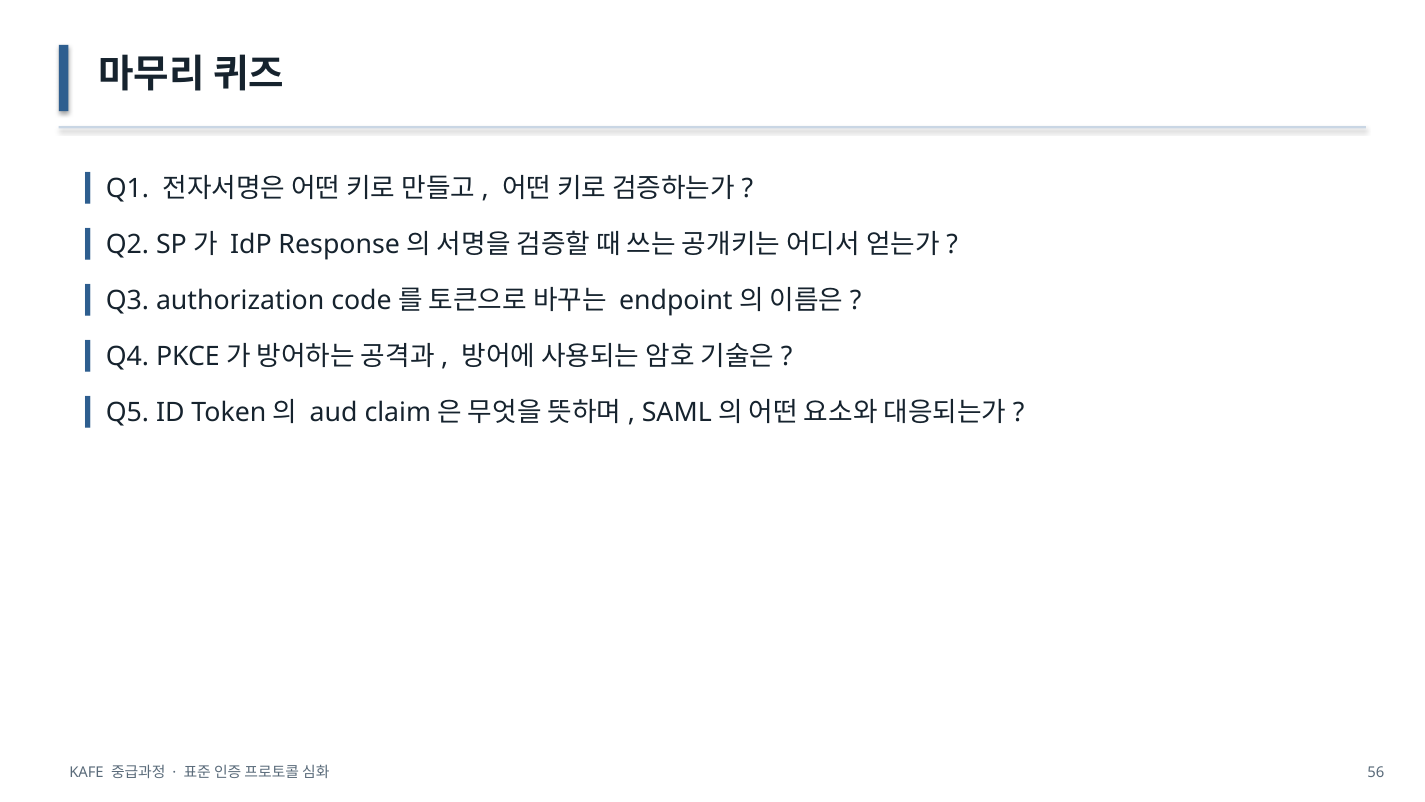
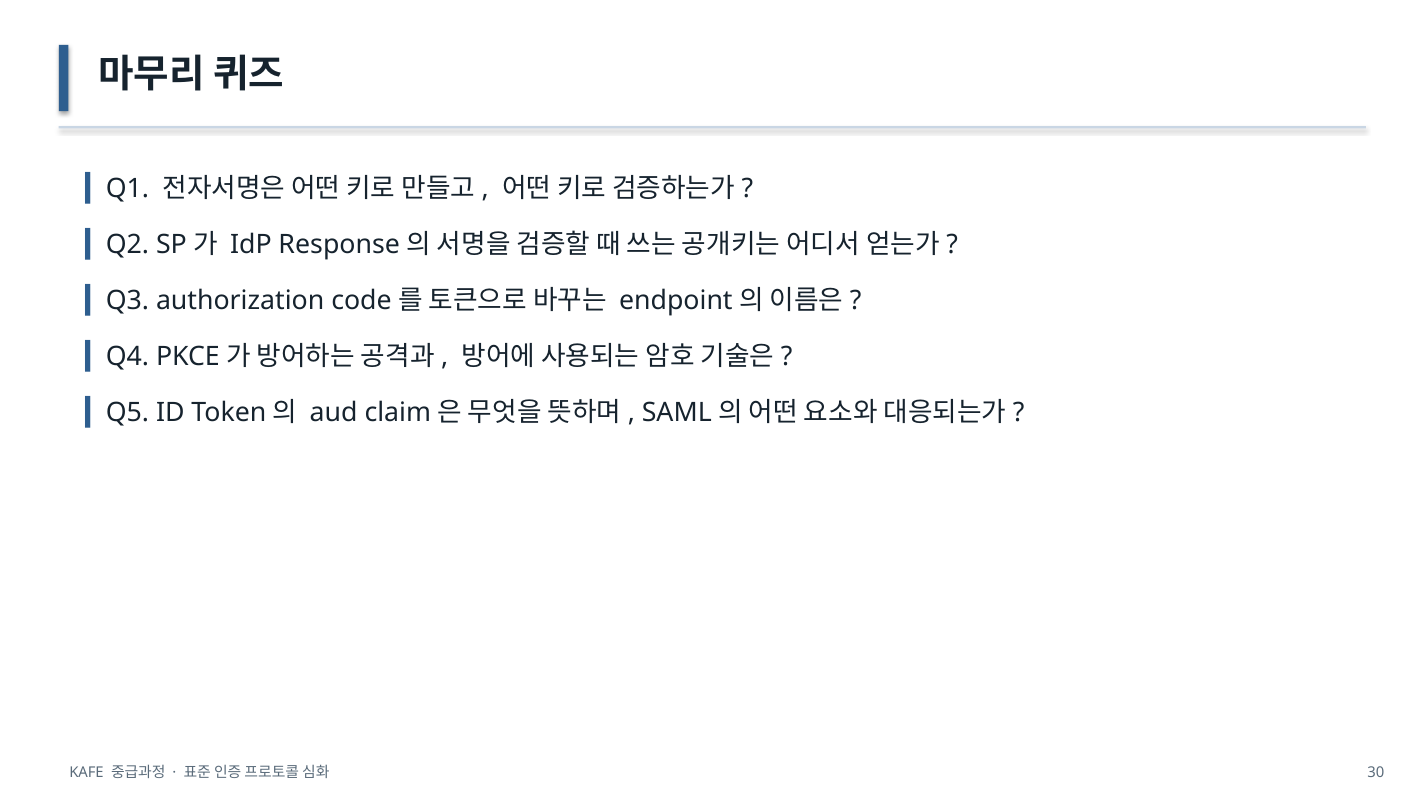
56: 56 -> 30
